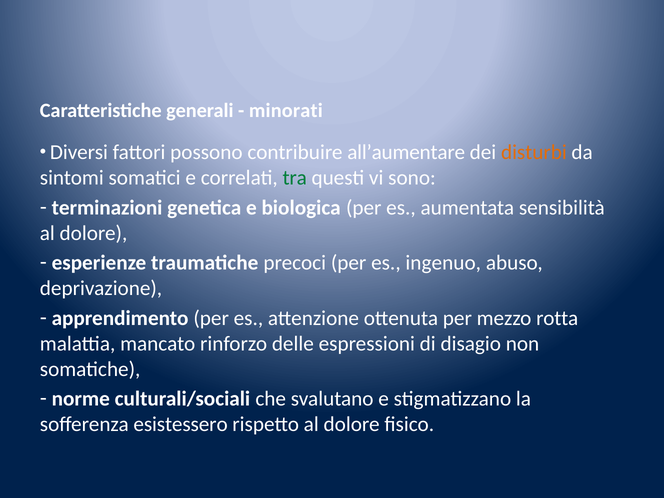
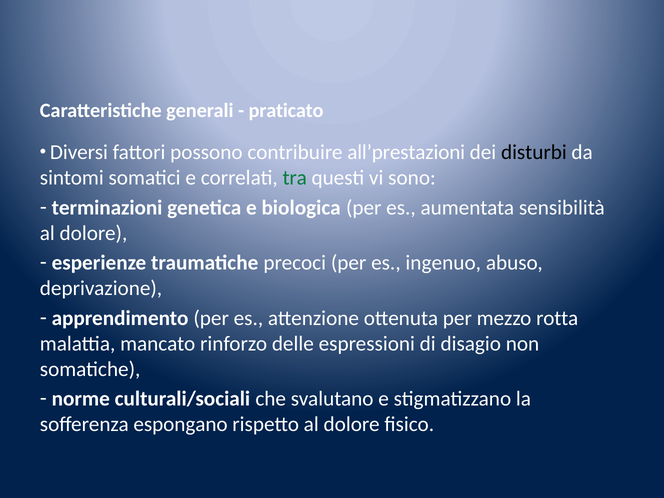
minorati: minorati -> praticato
all’aumentare: all’aumentare -> all’prestazioni
disturbi colour: orange -> black
esistessero: esistessero -> espongano
